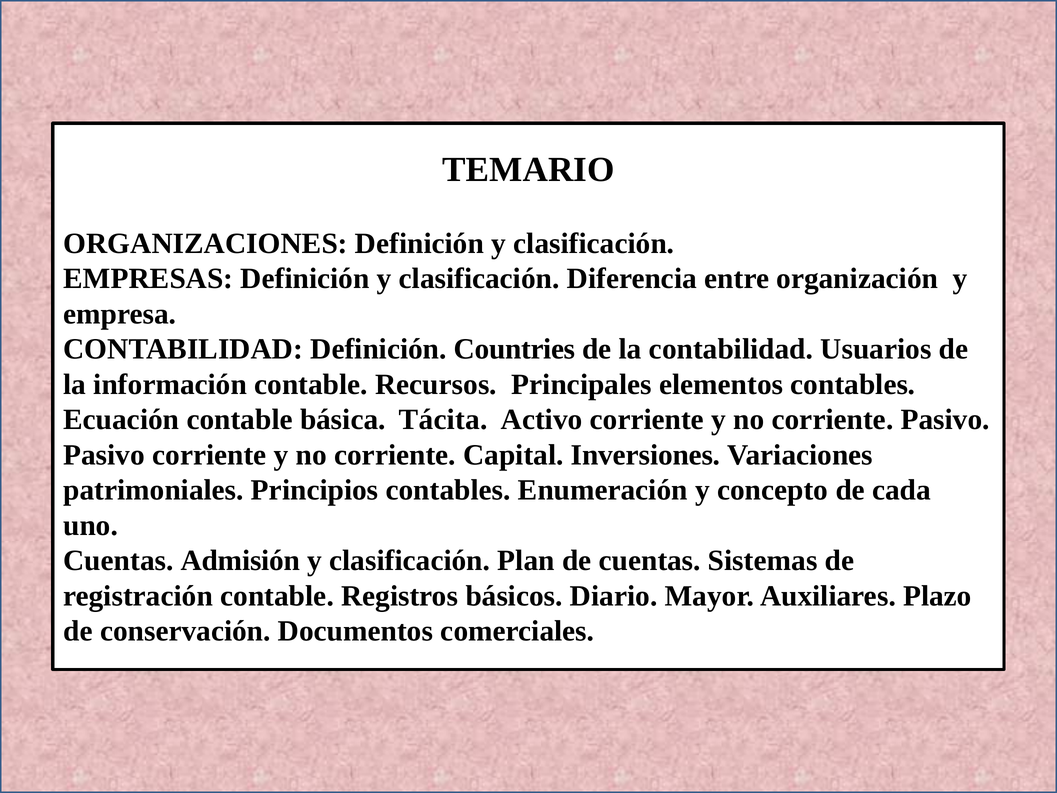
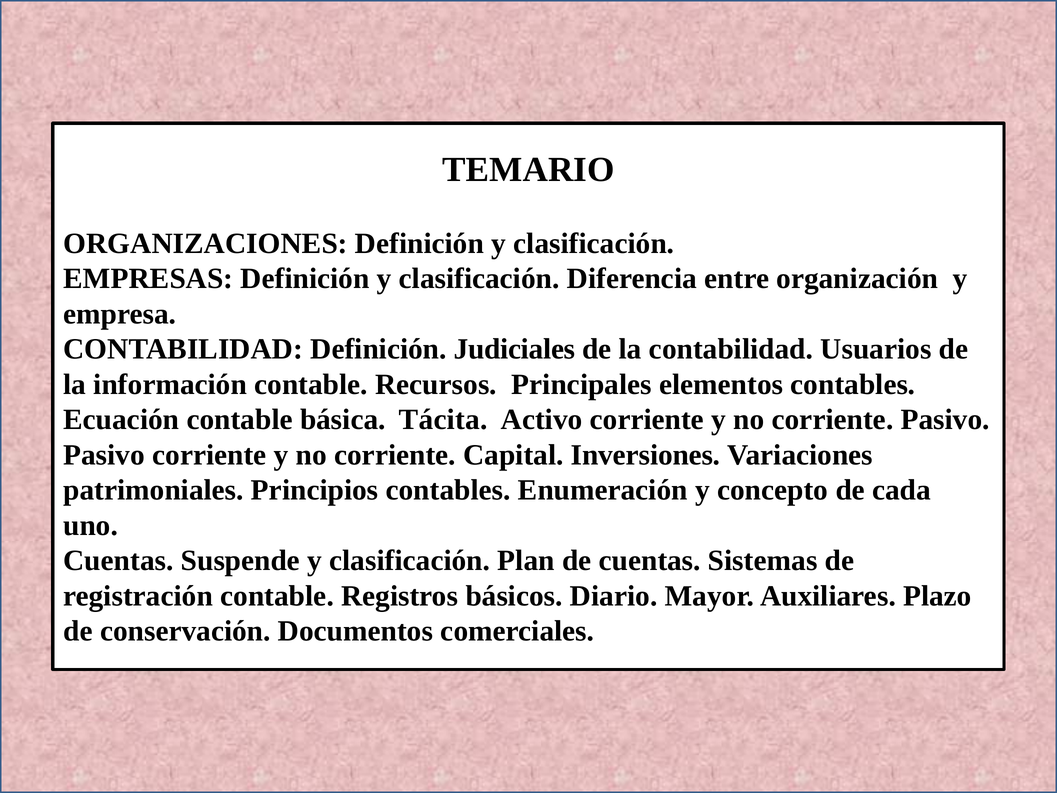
Countries: Countries -> Judiciales
Admisión: Admisión -> Suspende
